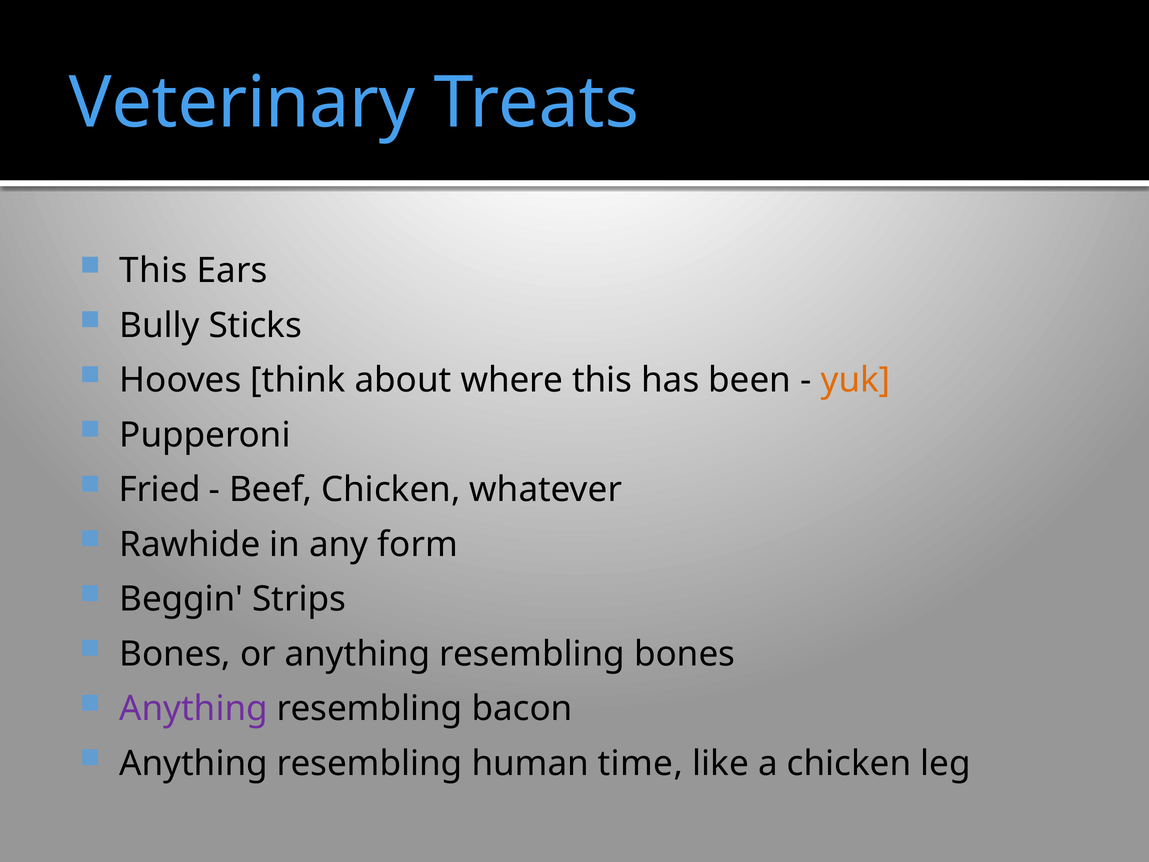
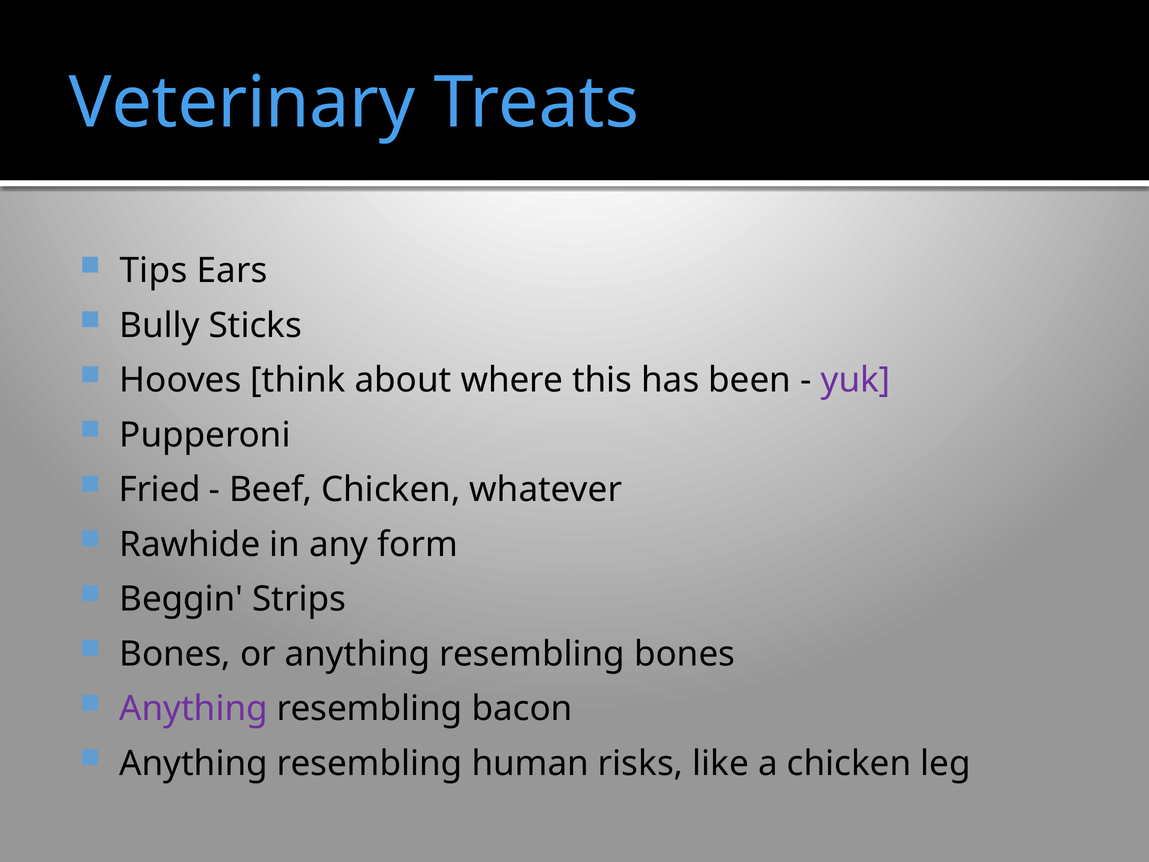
This at (154, 271): This -> Tips
yuk colour: orange -> purple
time: time -> risks
